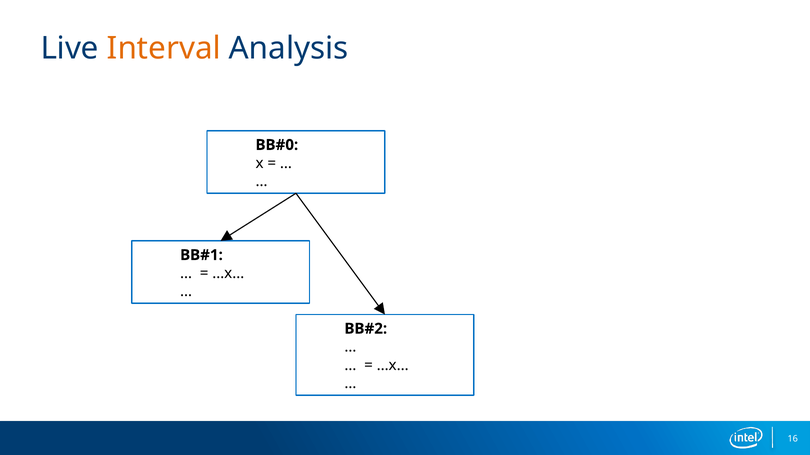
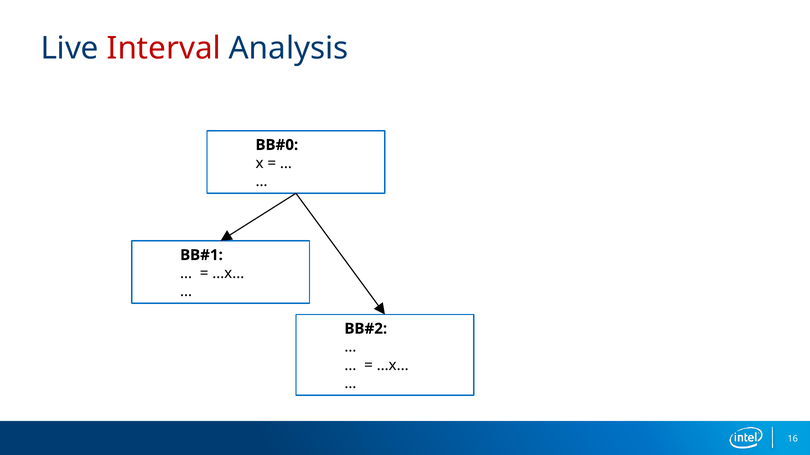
Interval colour: orange -> red
